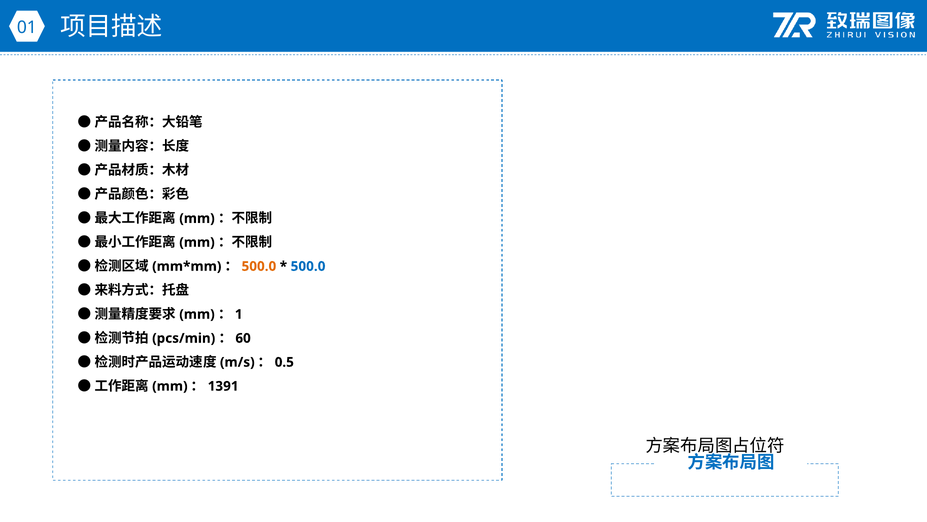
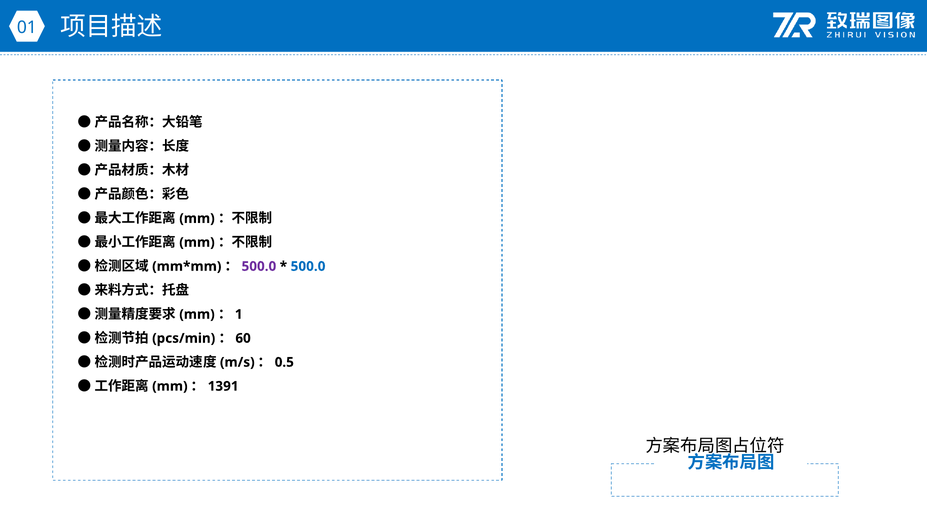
500.0 at (259, 266) colour: orange -> purple
